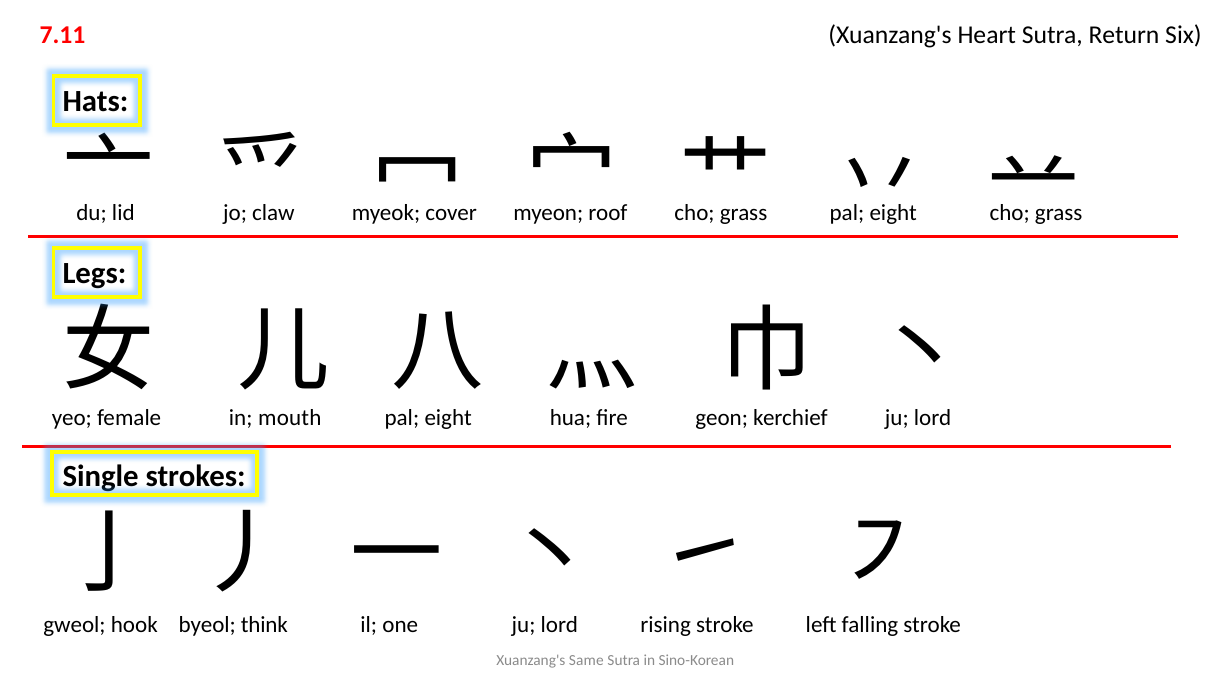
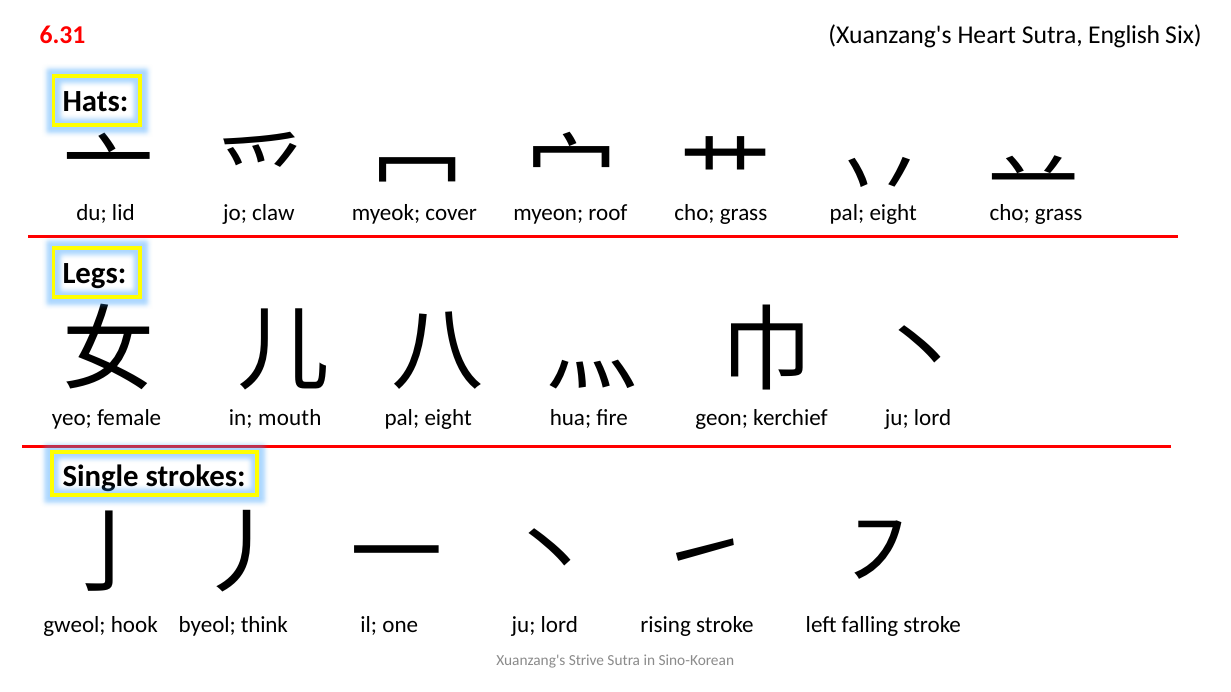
7.11: 7.11 -> 6.31
Return: Return -> English
Same: Same -> Strive
